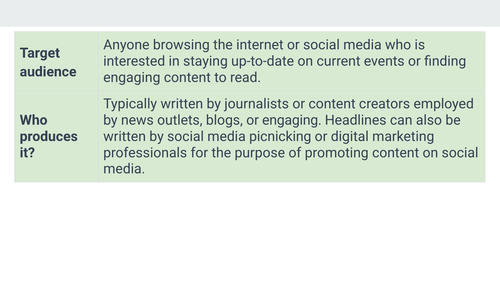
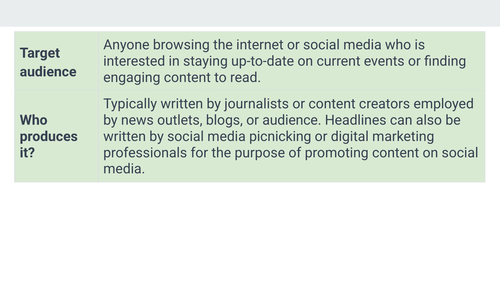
or engaging: engaging -> audience
